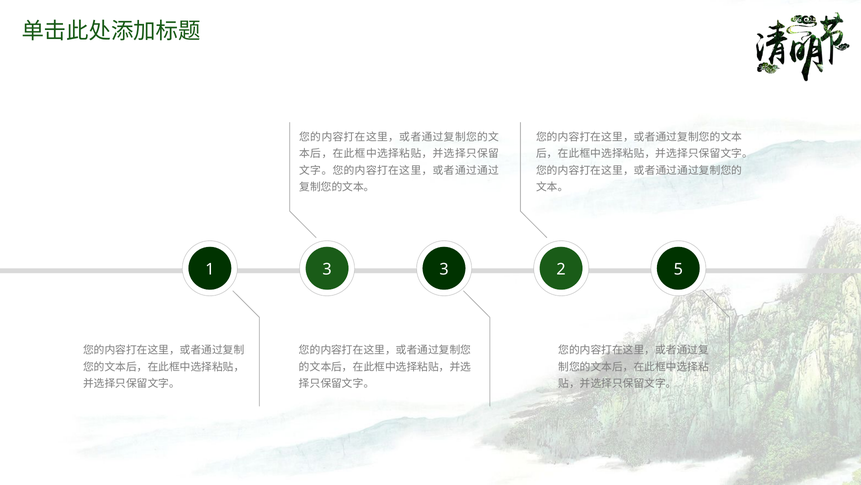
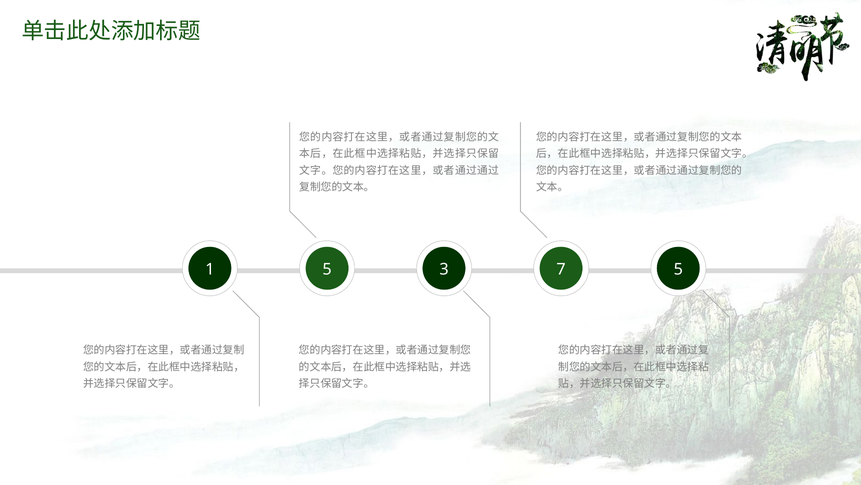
1 3: 3 -> 5
2: 2 -> 7
